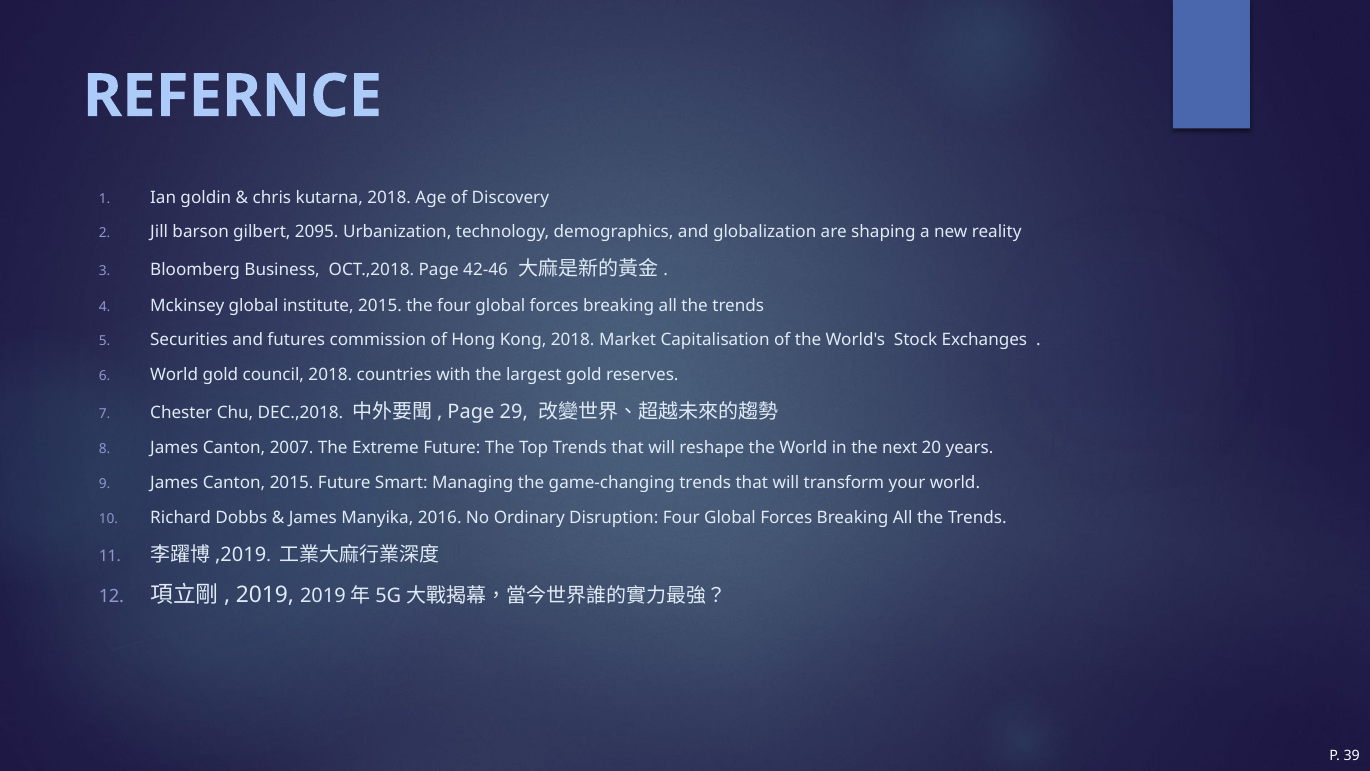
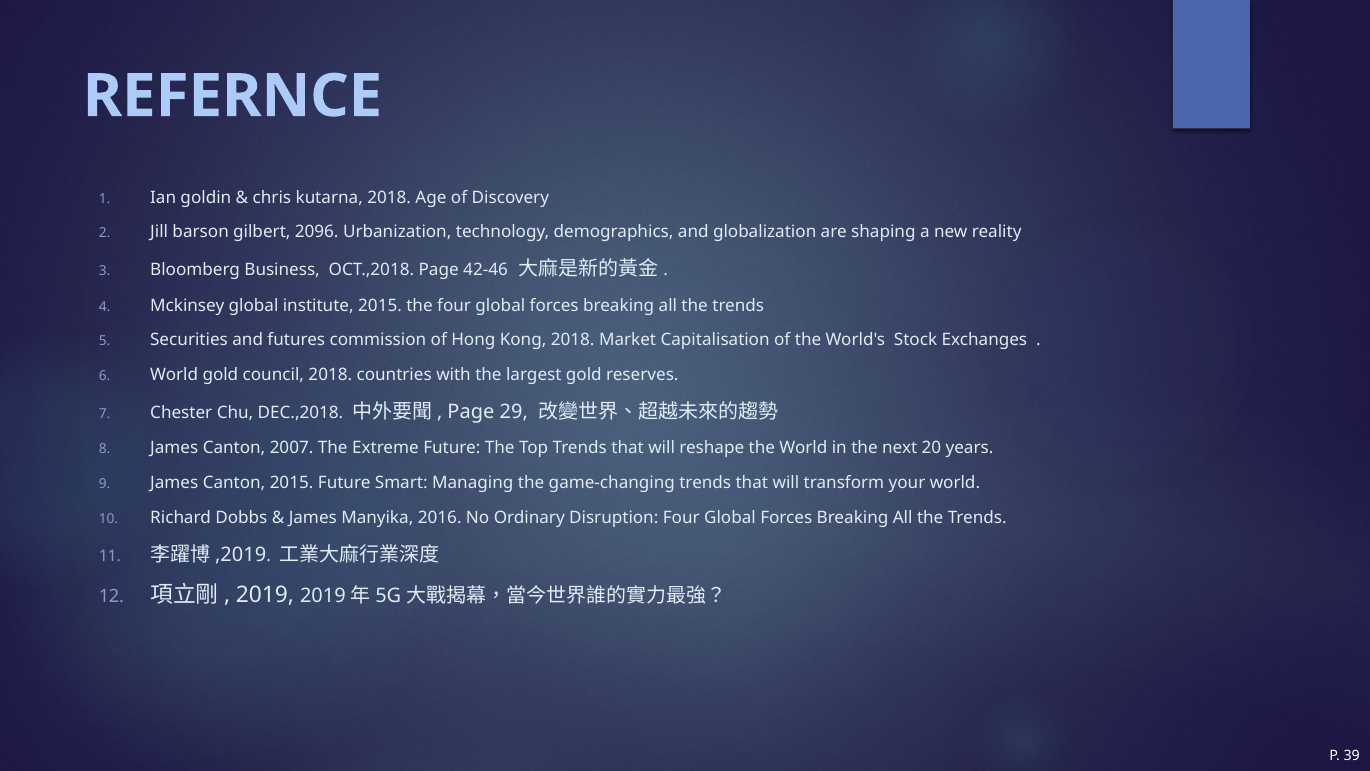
2095: 2095 -> 2096
